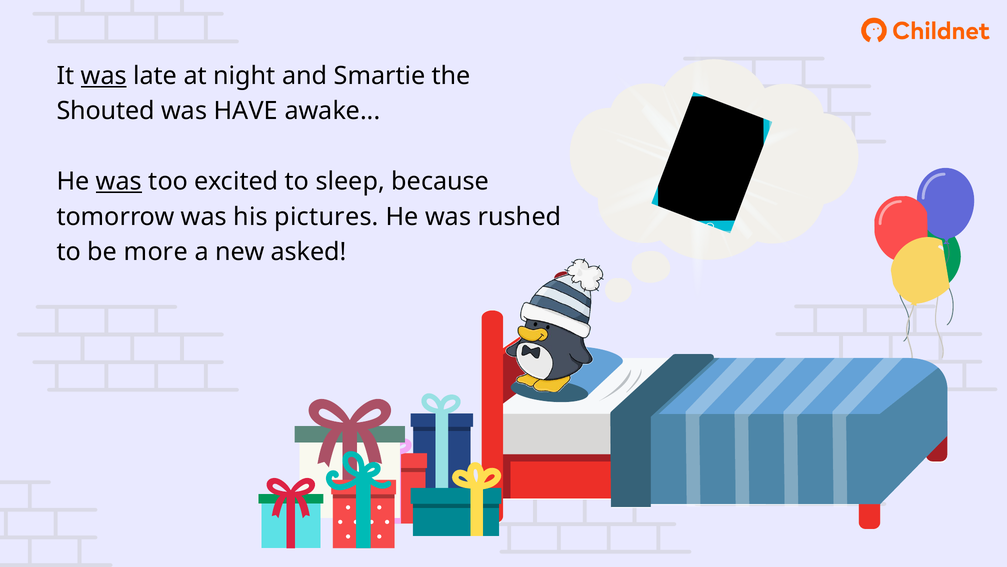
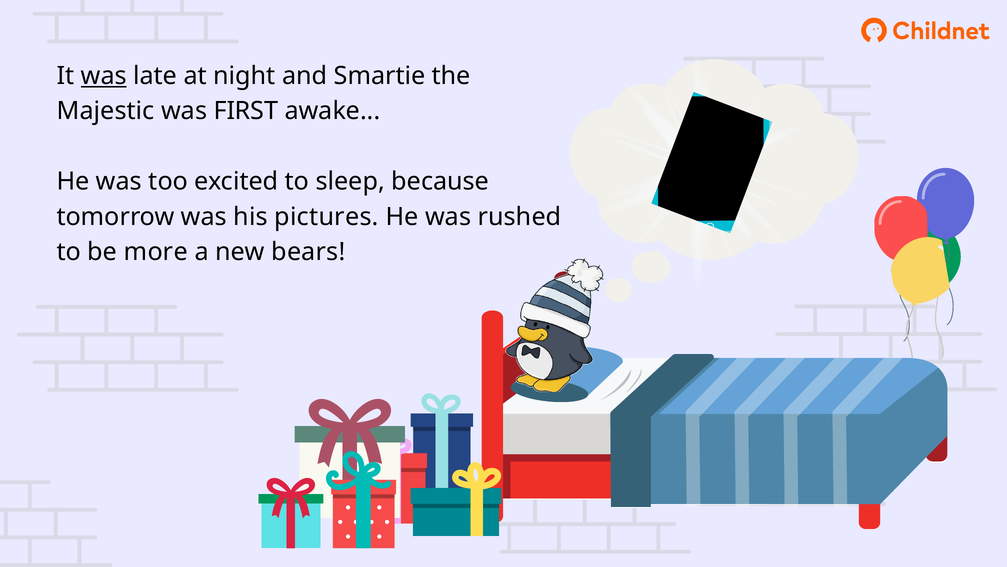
Shouted: Shouted -> Majestic
HAVE: HAVE -> FIRST
was at (119, 181) underline: present -> none
asked: asked -> bears
